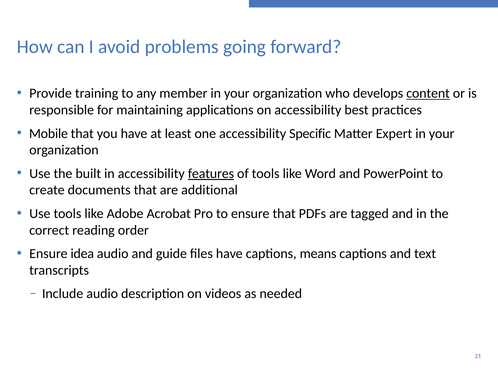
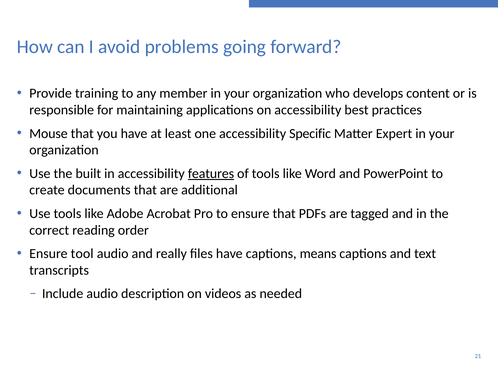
content underline: present -> none
Mobile: Mobile -> Mouse
idea: idea -> tool
guide: guide -> really
